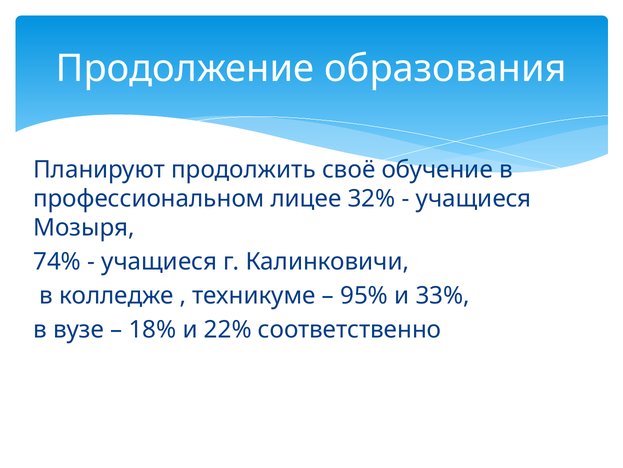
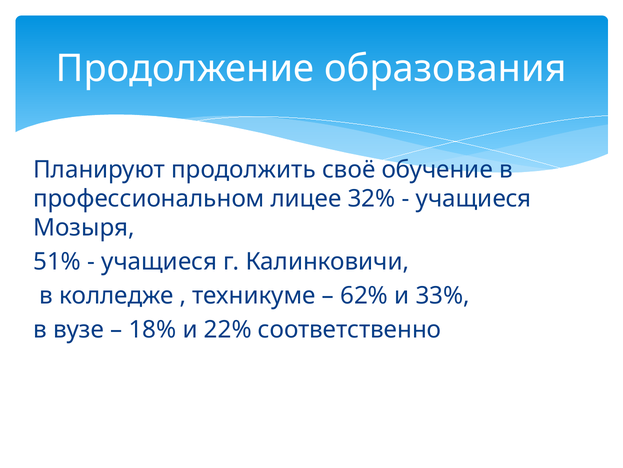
74%: 74% -> 51%
95%: 95% -> 62%
